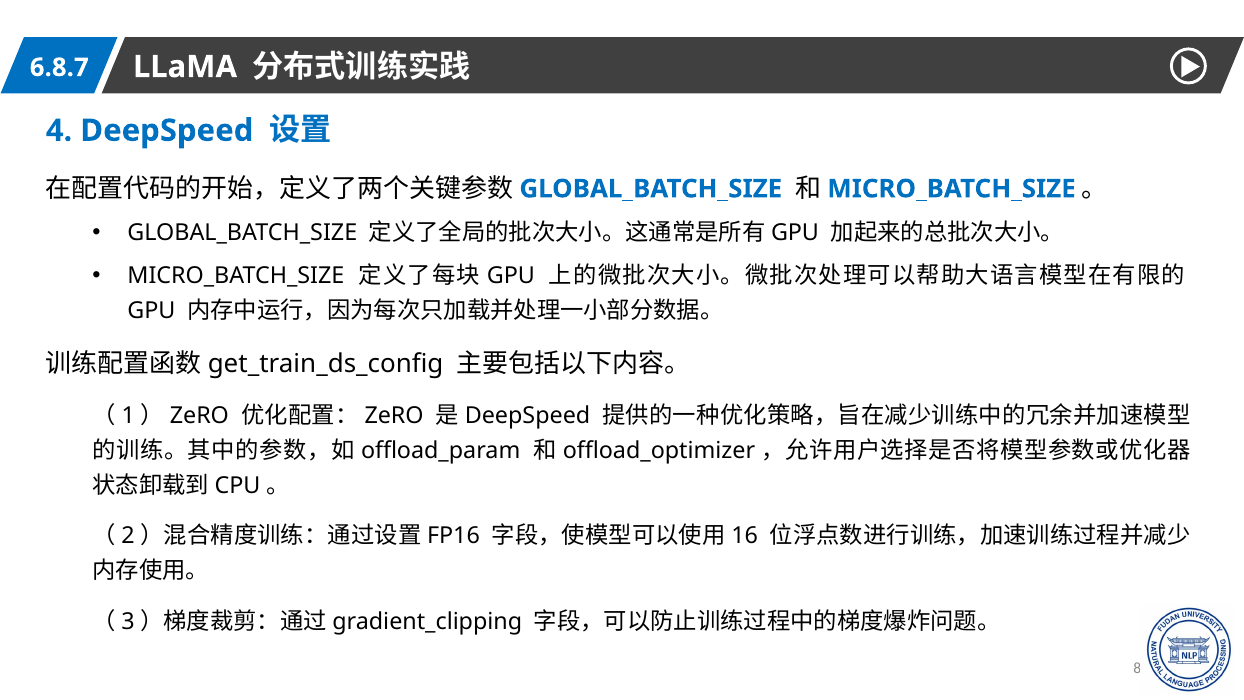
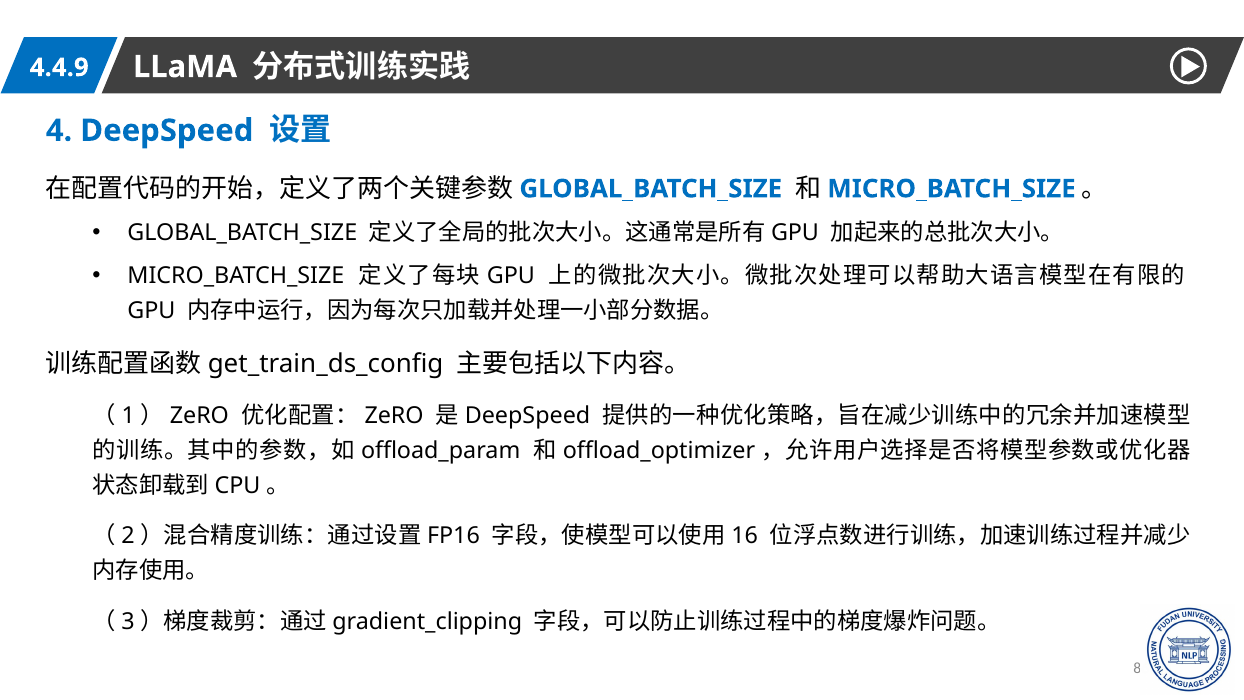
6.8.7: 6.8.7 -> 4.4.9
